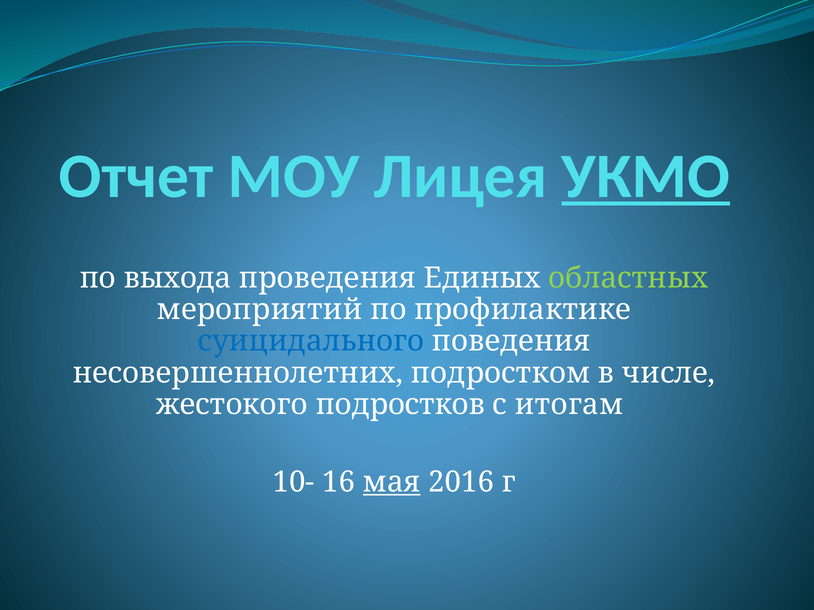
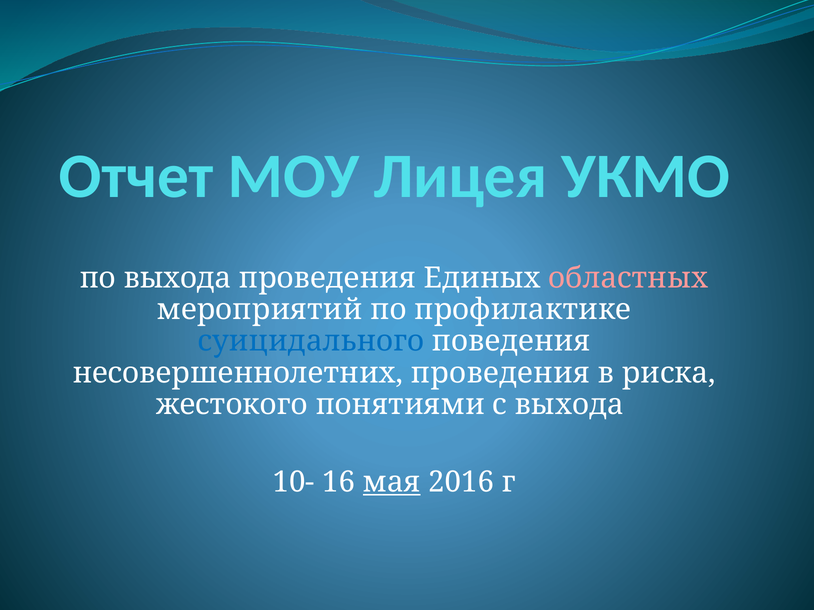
УКМО underline: present -> none
областных colour: light green -> pink
несовершеннолетних подростком: подростком -> проведения
числе: числе -> риска
подростков: подростков -> понятиями
с итогам: итогам -> выхода
